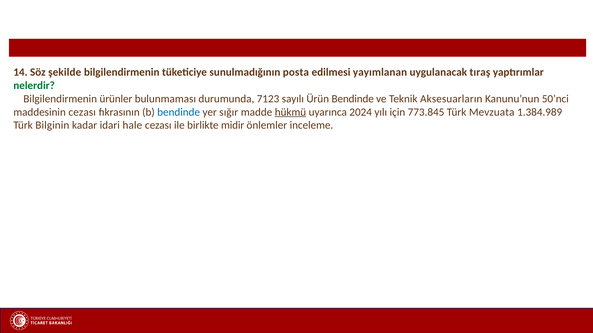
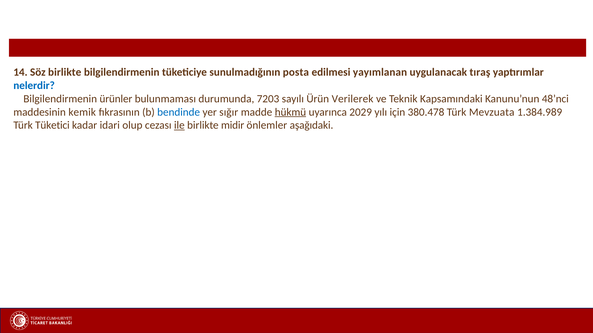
Söz şekilde: şekilde -> birlikte
nelerdir colour: green -> blue
7123: 7123 -> 7203
Ürün Bendinde: Bendinde -> Verilerek
Aksesuarların: Aksesuarların -> Kapsamındaki
50’nci: 50’nci -> 48’nci
maddesinin cezası: cezası -> kemik
2024: 2024 -> 2029
773.845: 773.845 -> 380.478
Bilginin: Bilginin -> Tüketici
hale: hale -> olup
ile underline: none -> present
inceleme: inceleme -> aşağıdaki
